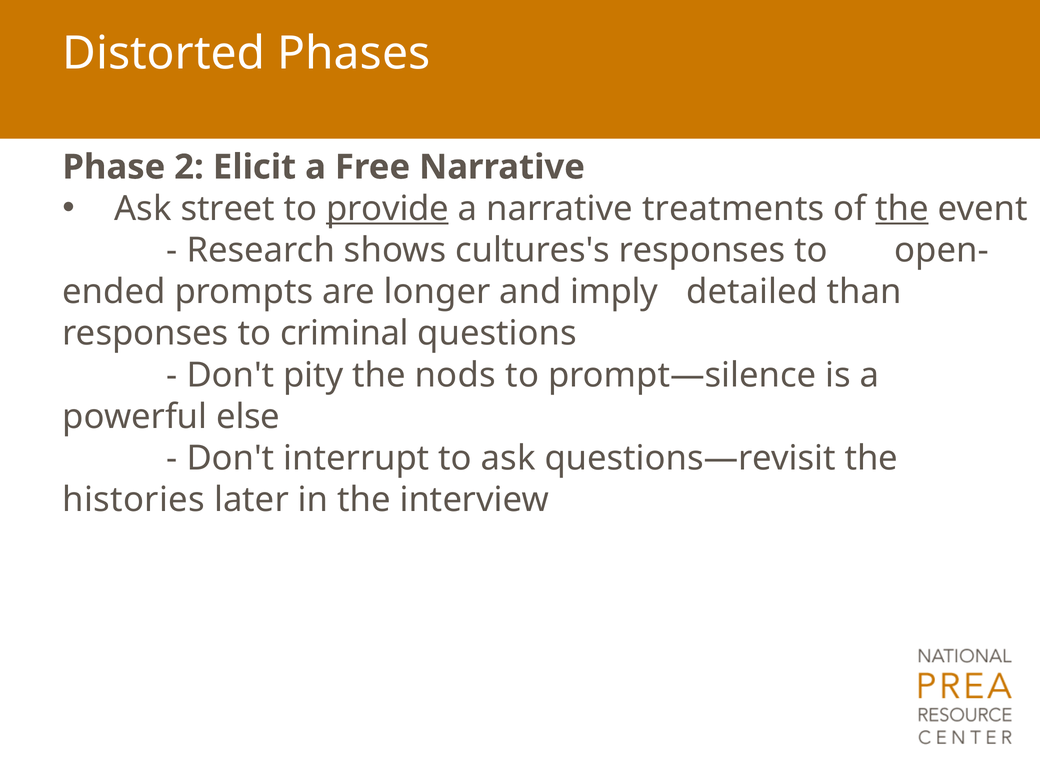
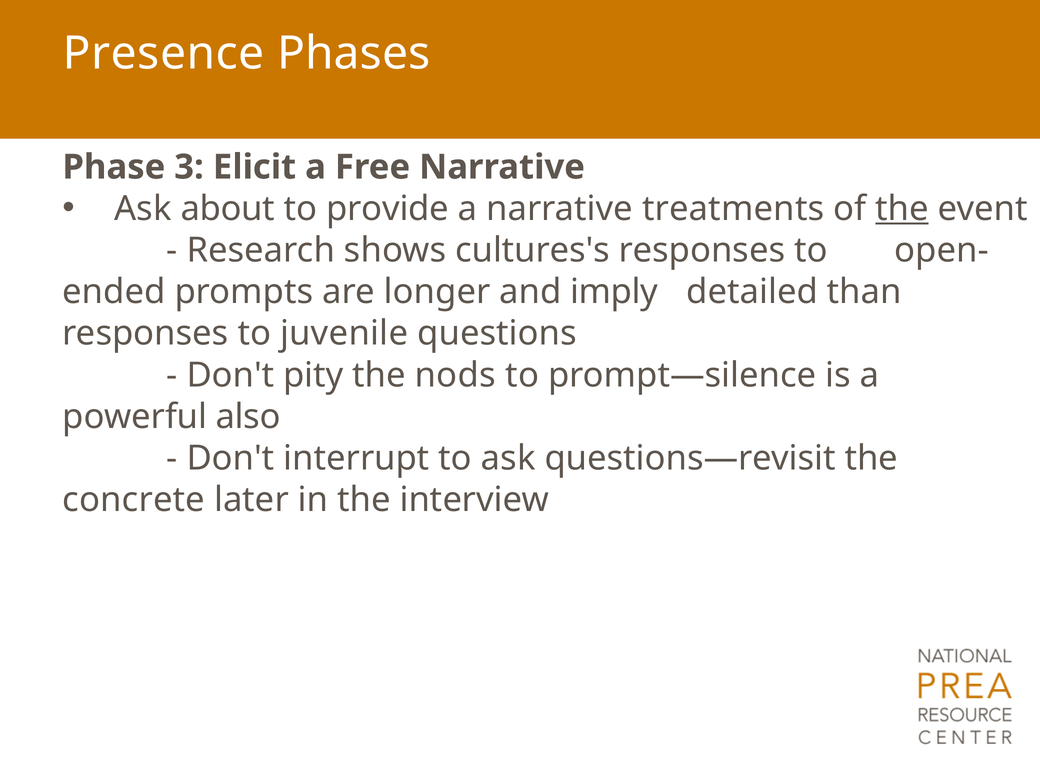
Distorted: Distorted -> Presence
2: 2 -> 3
street: street -> about
provide underline: present -> none
criminal: criminal -> juvenile
else: else -> also
histories: histories -> concrete
